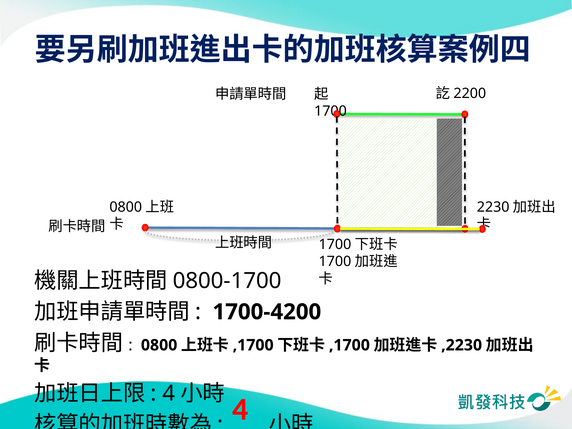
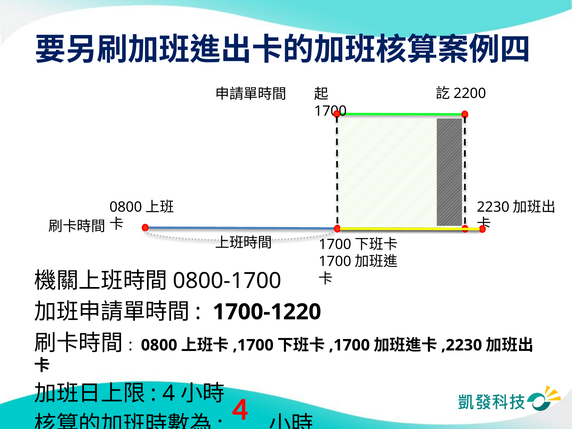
1700-4200: 1700-4200 -> 1700-1220
